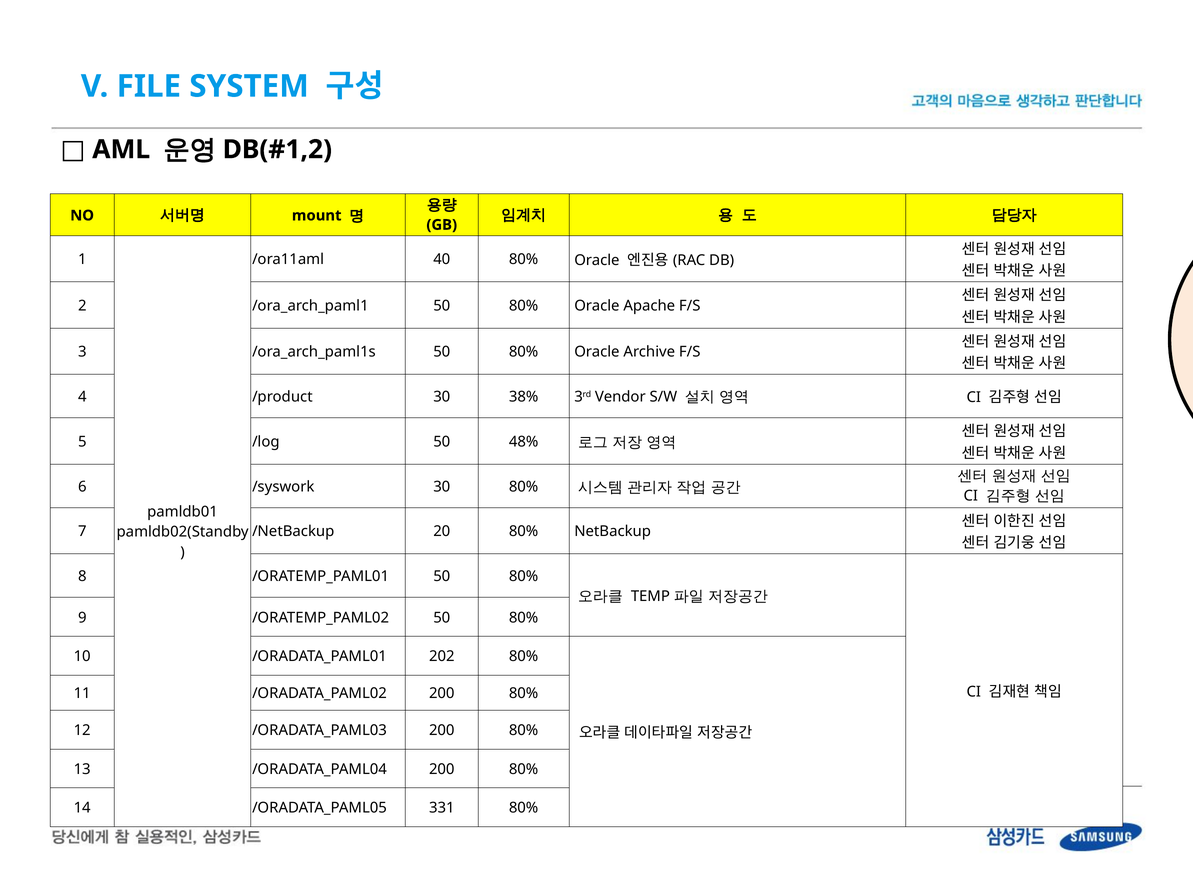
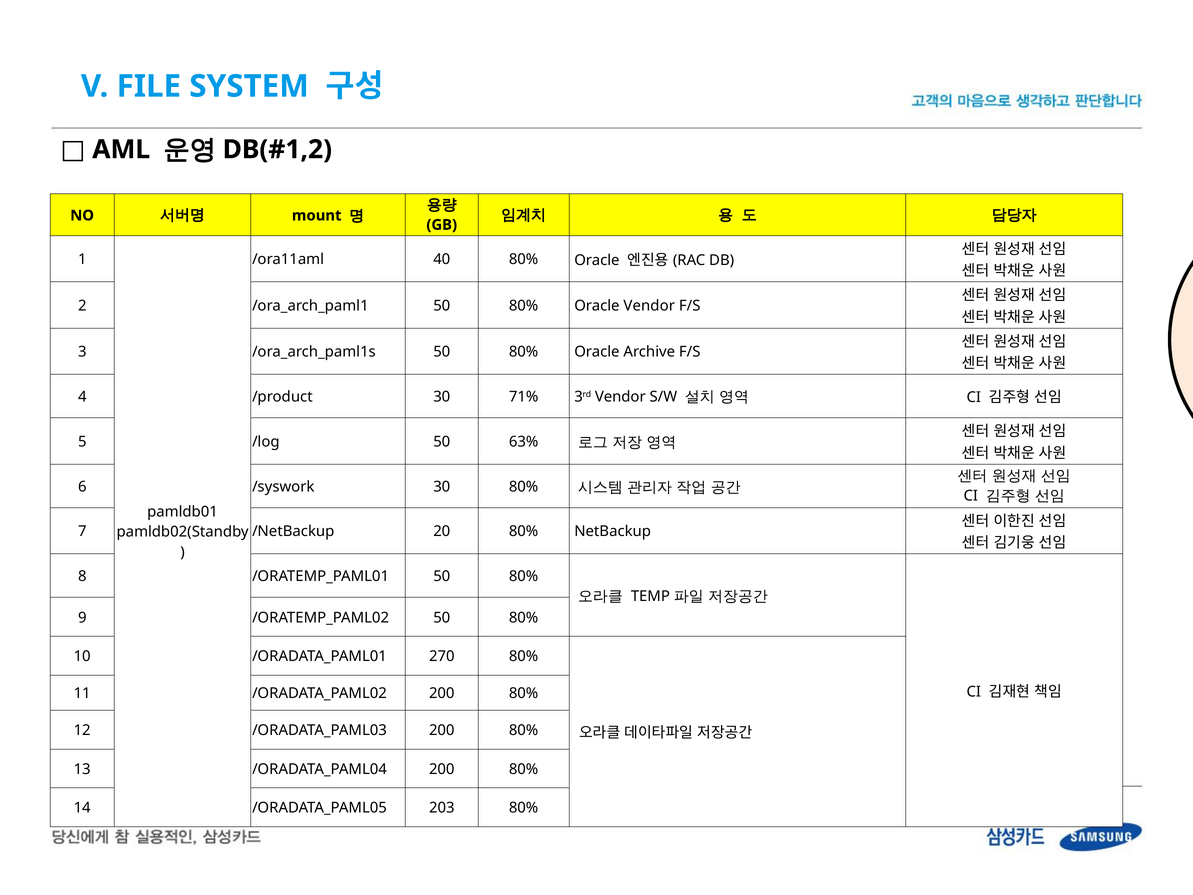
Oracle Apache: Apache -> Vendor
38%: 38% -> 71%
48%: 48% -> 63%
202: 202 -> 270
331: 331 -> 203
